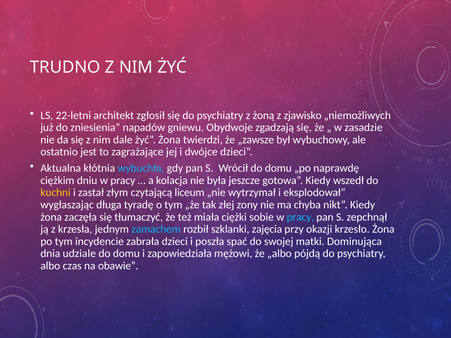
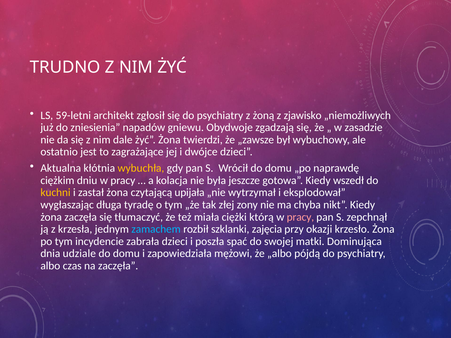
22-letni: 22-letni -> 59-letni
wybuchła colour: light blue -> yellow
zastał złym: złym -> żona
liceum: liceum -> upijała
sobie: sobie -> którą
pracy at (300, 217) colour: light blue -> pink
na obawie: obawie -> zaczęła
